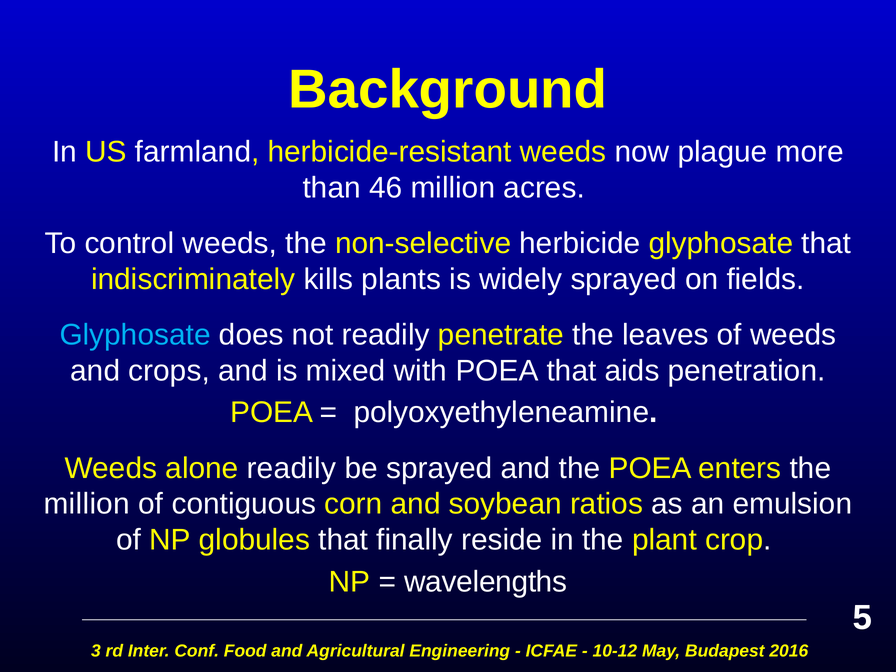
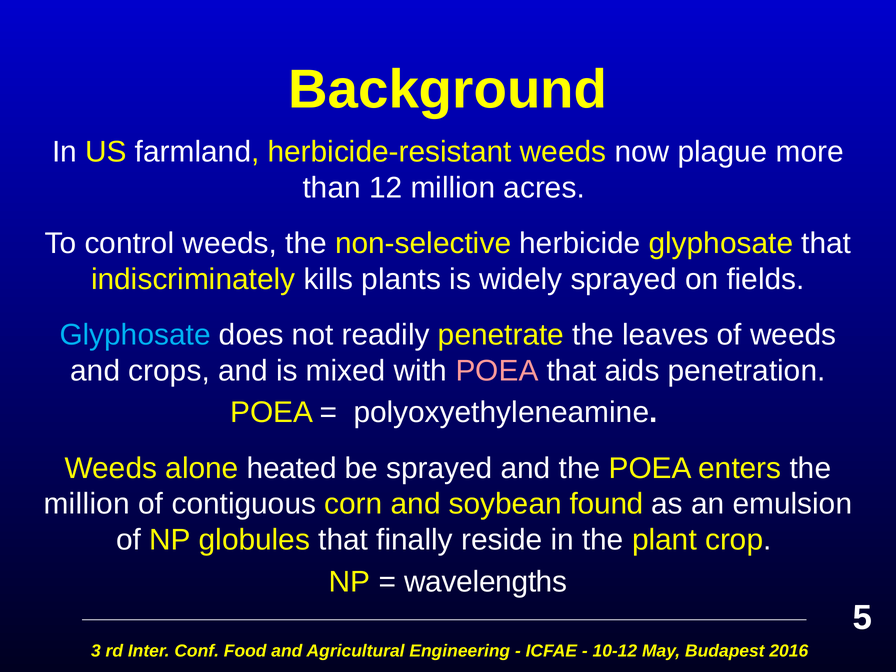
46: 46 -> 12
POEA at (497, 371) colour: white -> pink
alone readily: readily -> heated
ratios: ratios -> found
